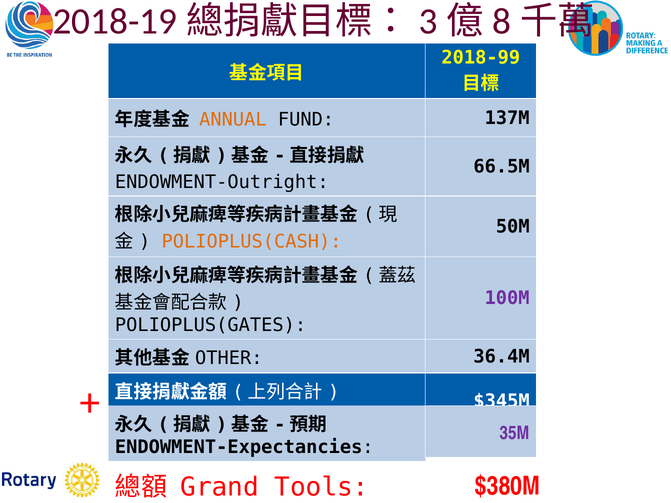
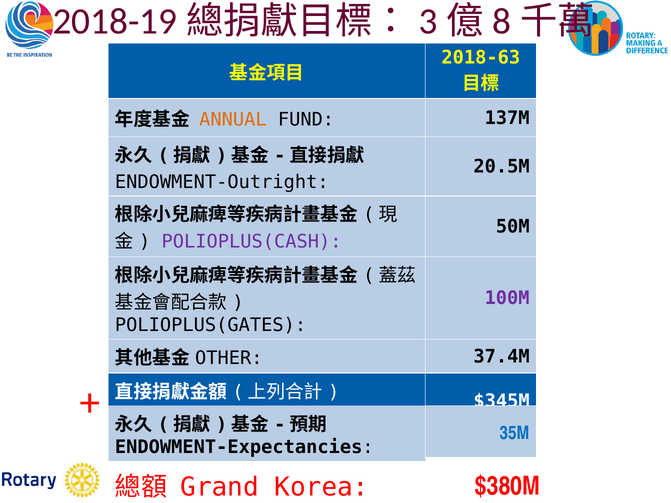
2018-99: 2018-99 -> 2018-63
66.5M: 66.5M -> 20.5M
POLIOPLUS(CASH colour: orange -> purple
36.4M: 36.4M -> 37.4M
35M colour: purple -> blue
Tools: Tools -> Korea
